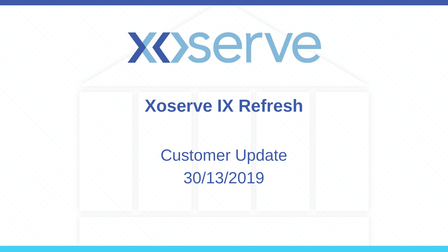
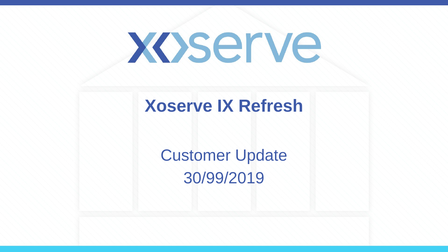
30/13/2019: 30/13/2019 -> 30/99/2019
